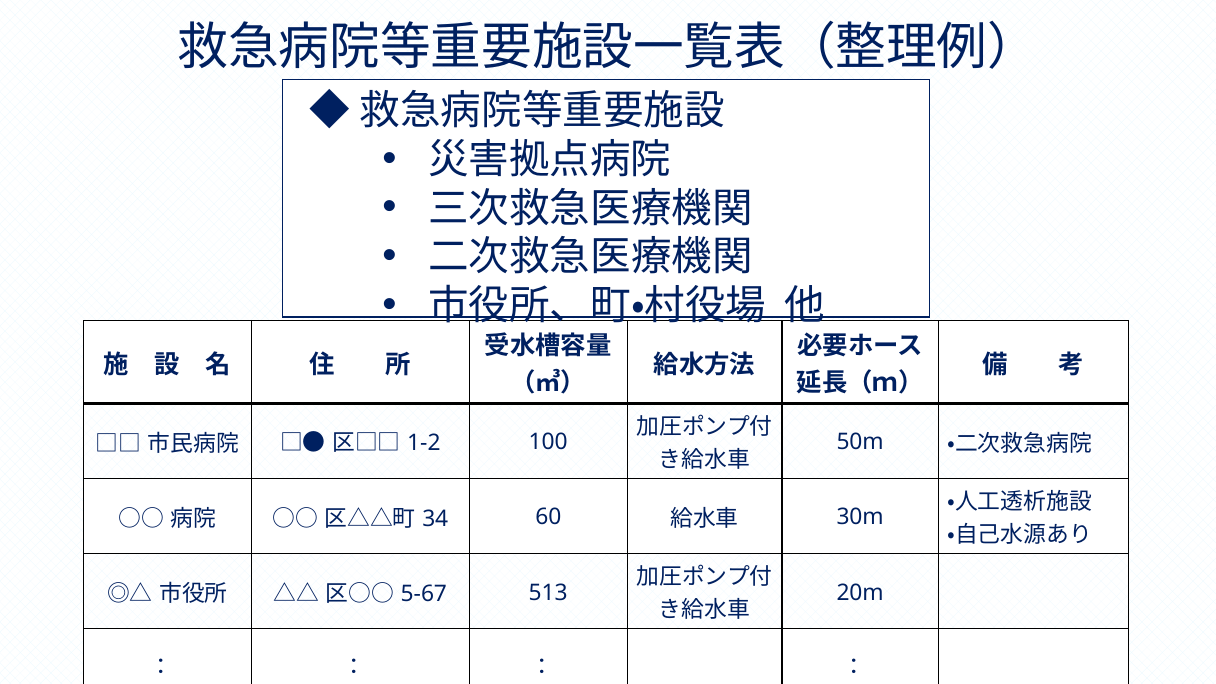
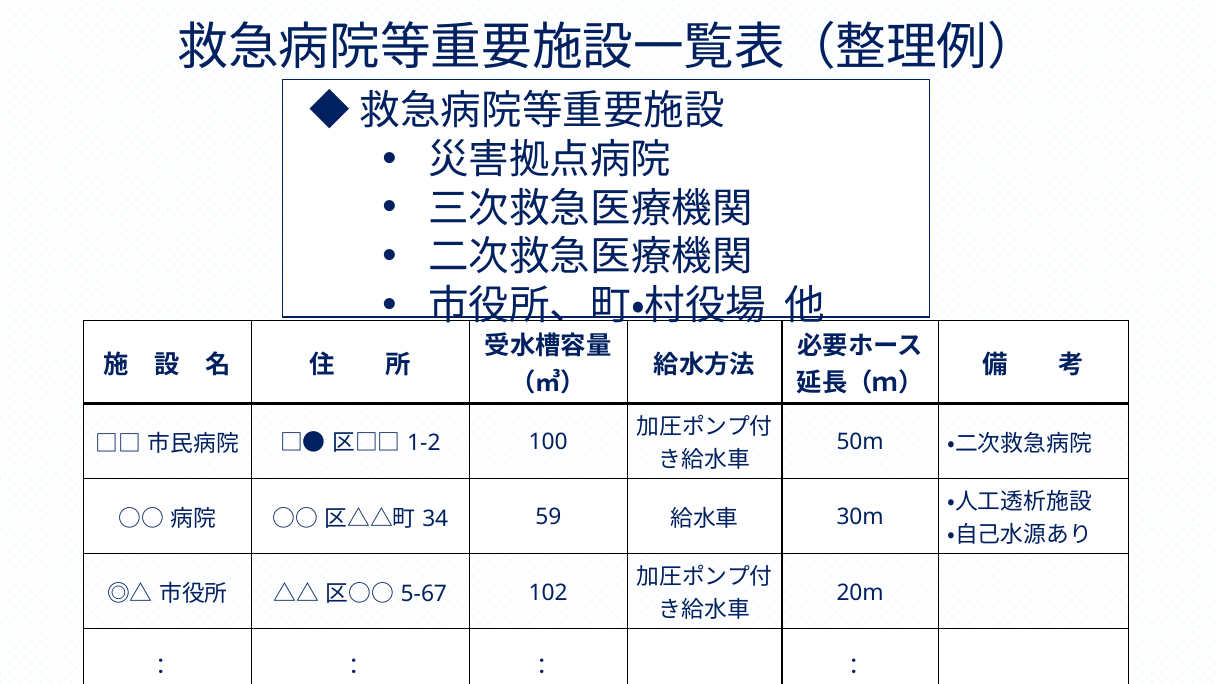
60: 60 -> 59
513: 513 -> 102
